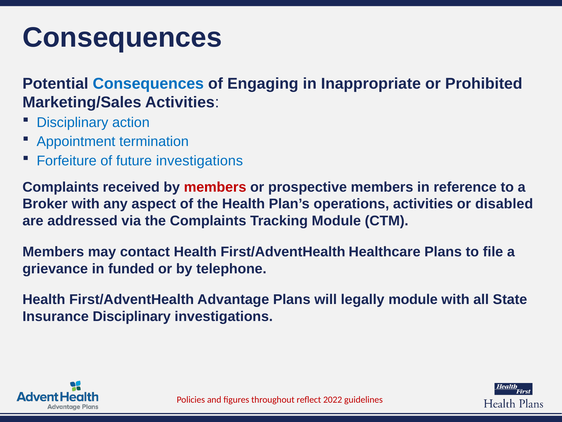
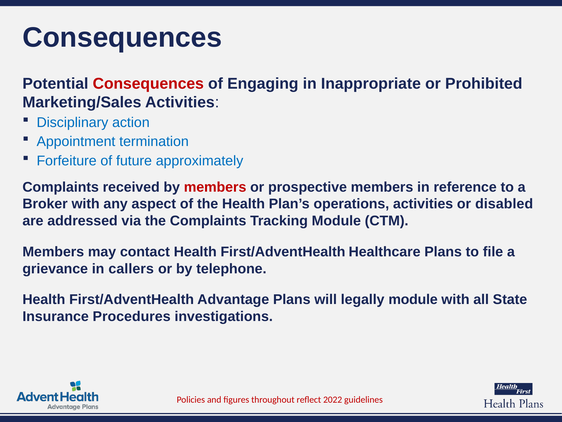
Consequences at (148, 84) colour: blue -> red
future investigations: investigations -> approximately
funded: funded -> callers
Insurance Disciplinary: Disciplinary -> Procedures
